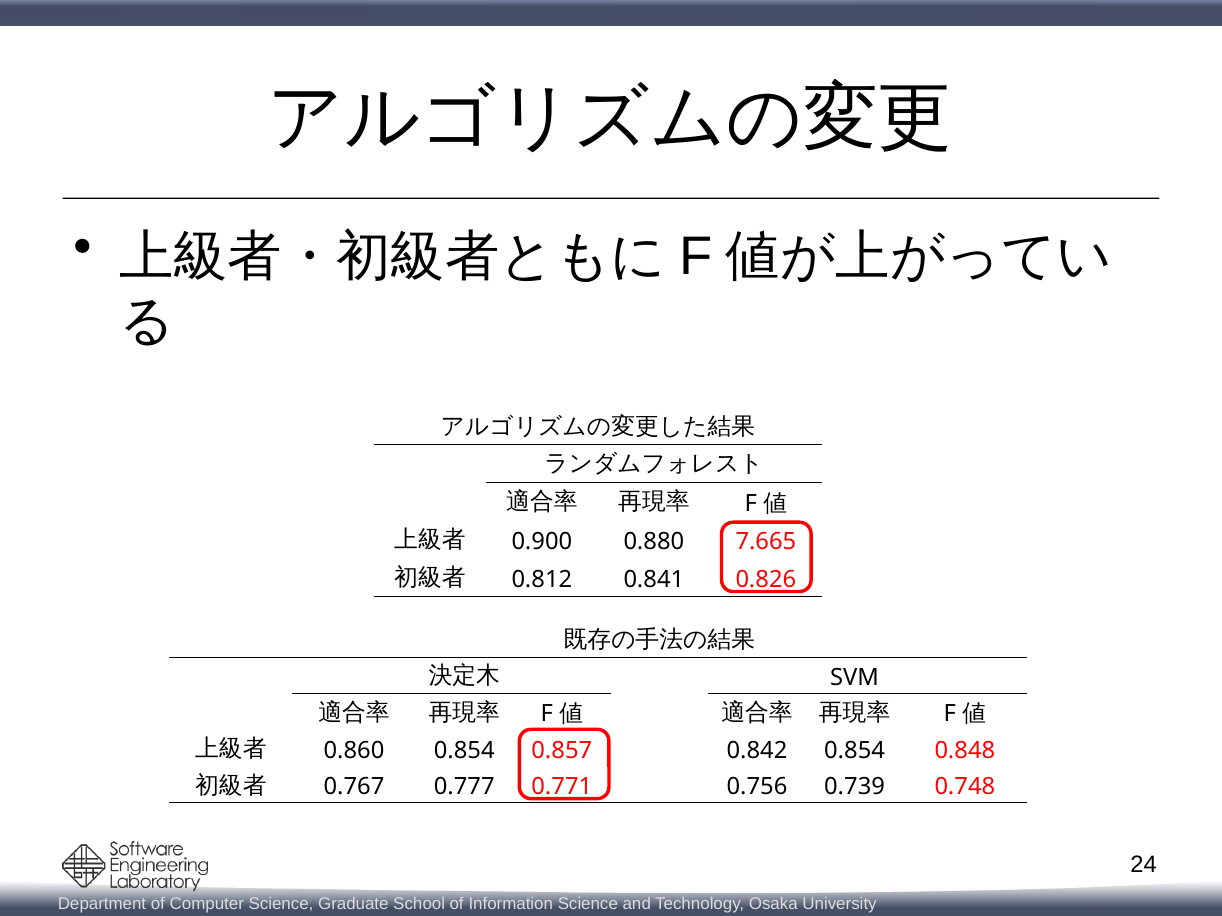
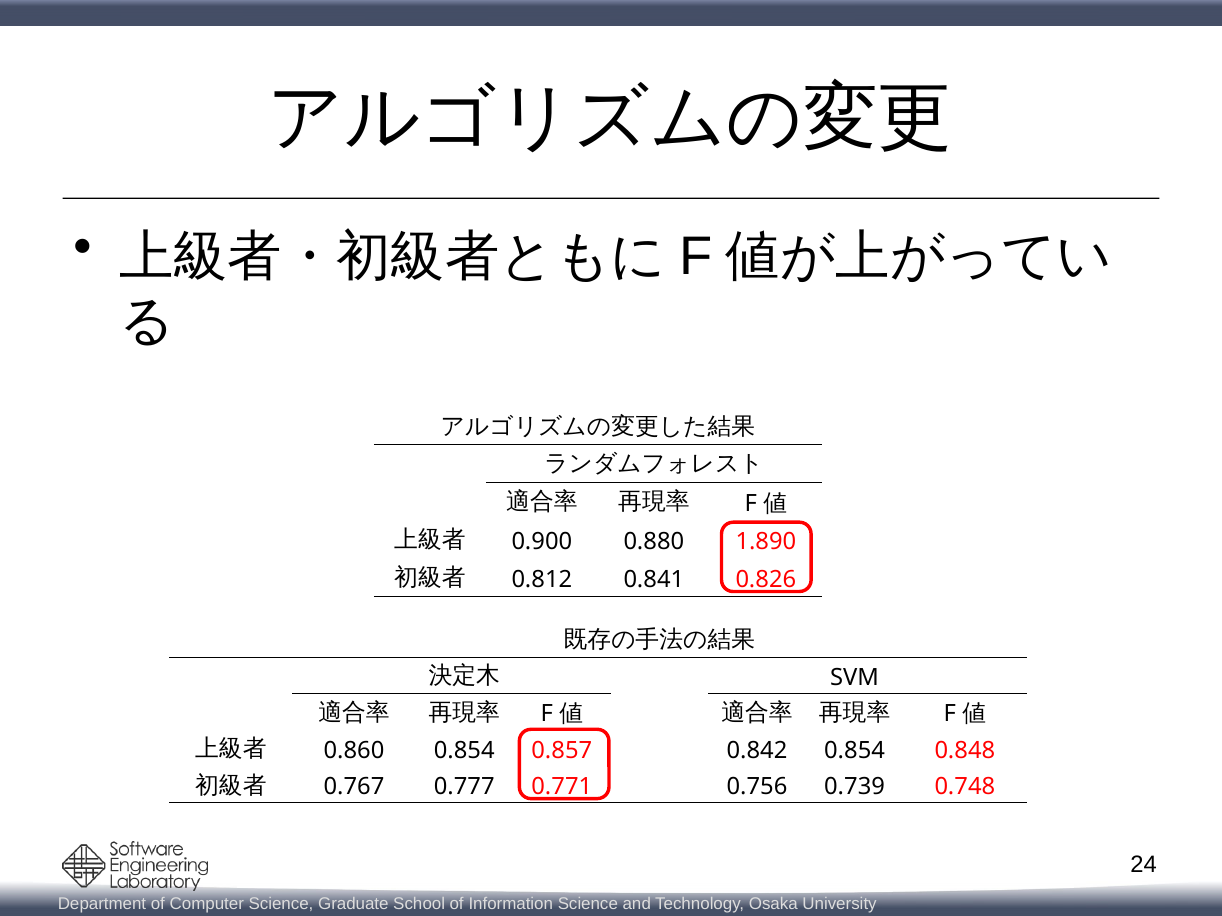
7.665: 7.665 -> 1.890
